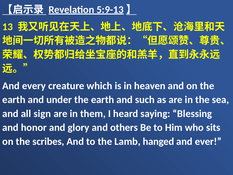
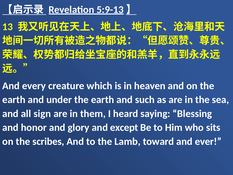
others: others -> except
hanged: hanged -> toward
